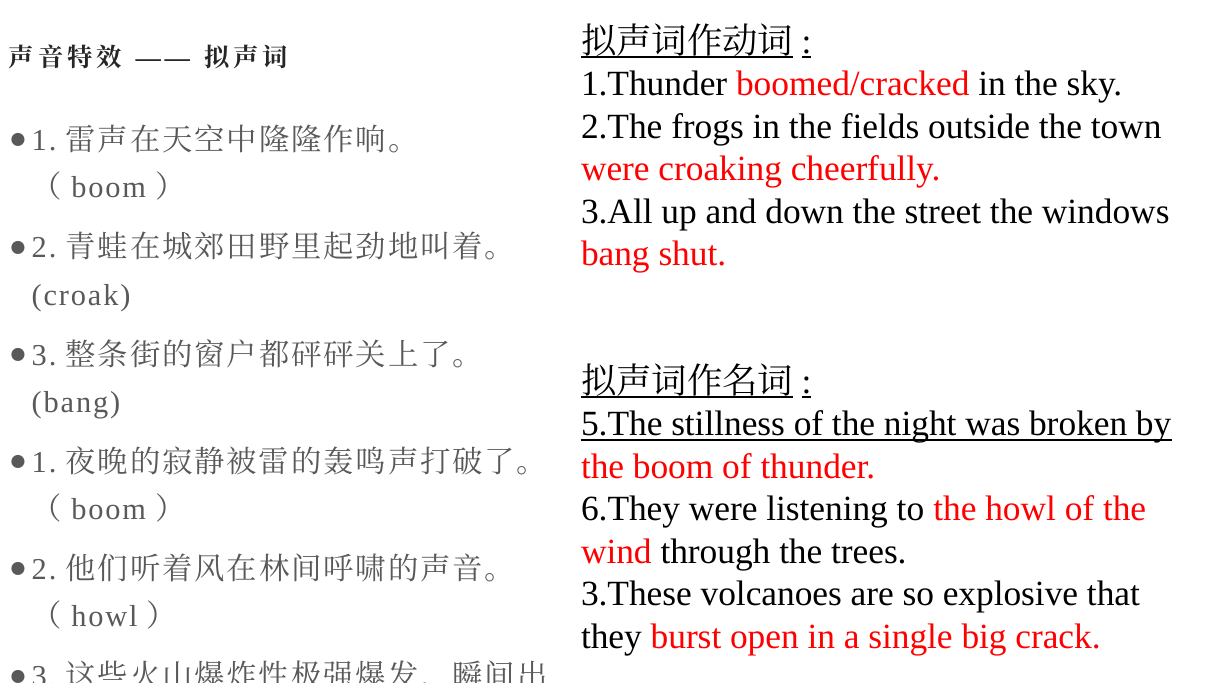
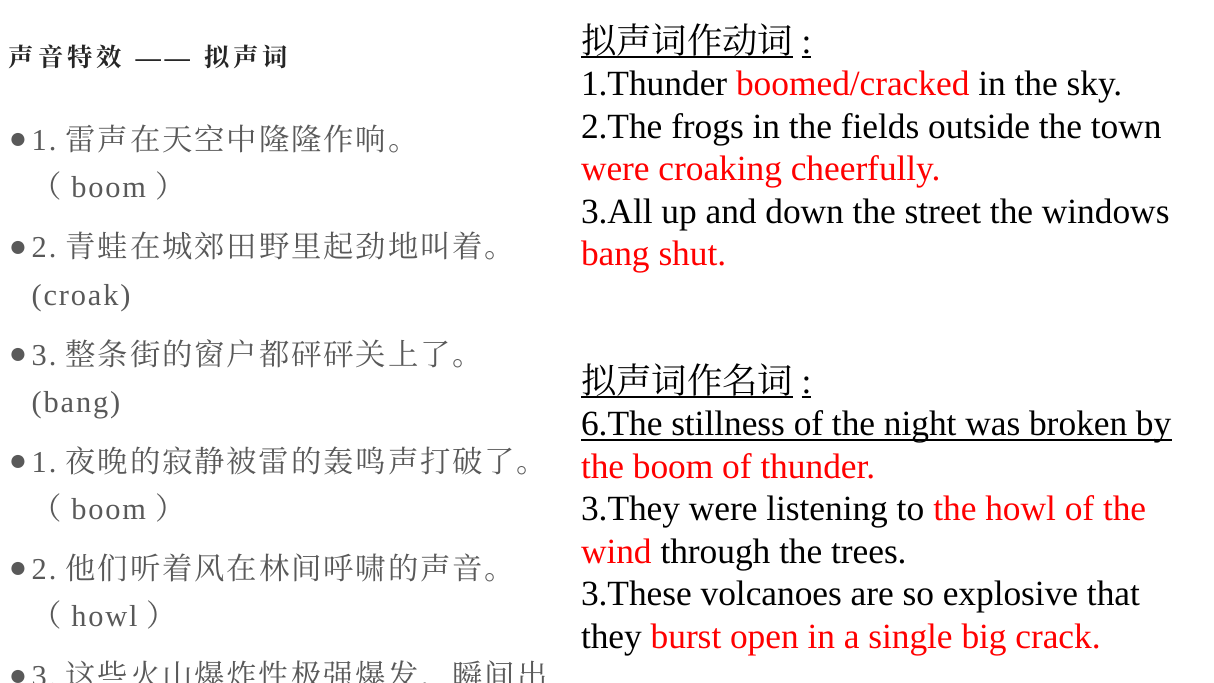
5.The: 5.The -> 6.The
6.They: 6.They -> 3.They
